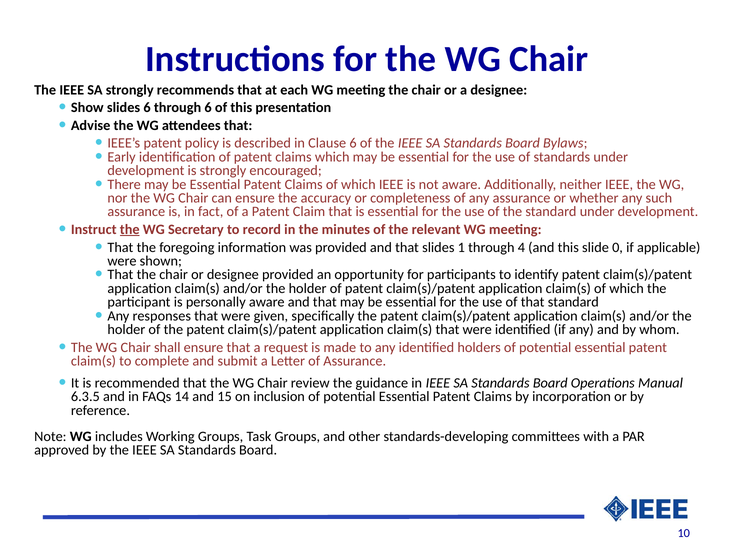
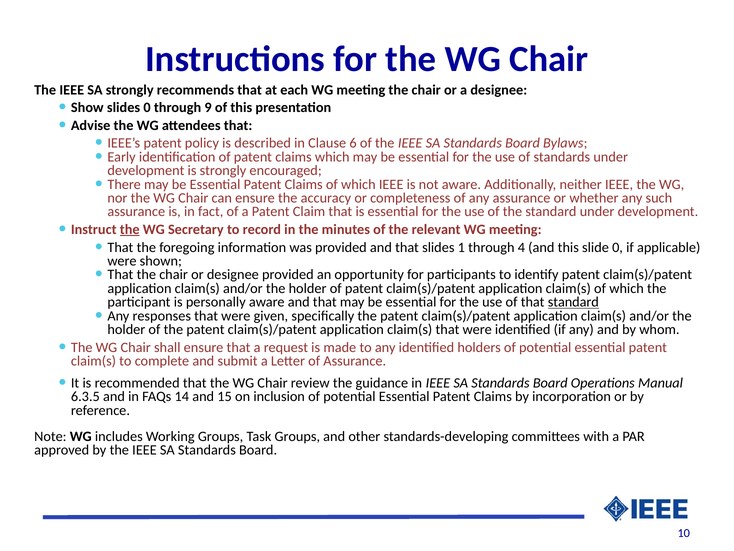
slides 6: 6 -> 0
through 6: 6 -> 9
standard at (573, 302) underline: none -> present
